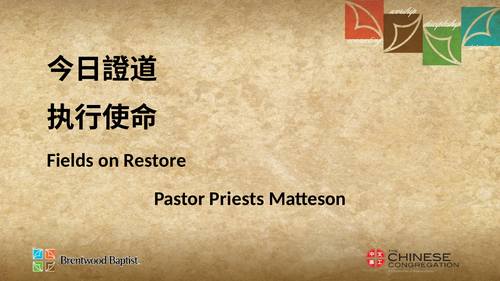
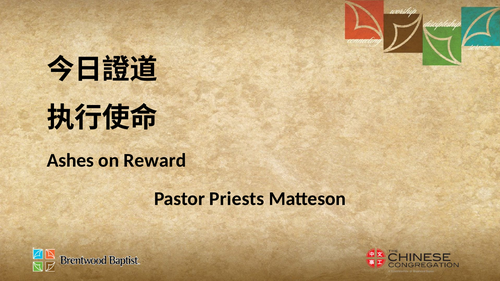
Fields: Fields -> Ashes
Restore: Restore -> Reward
